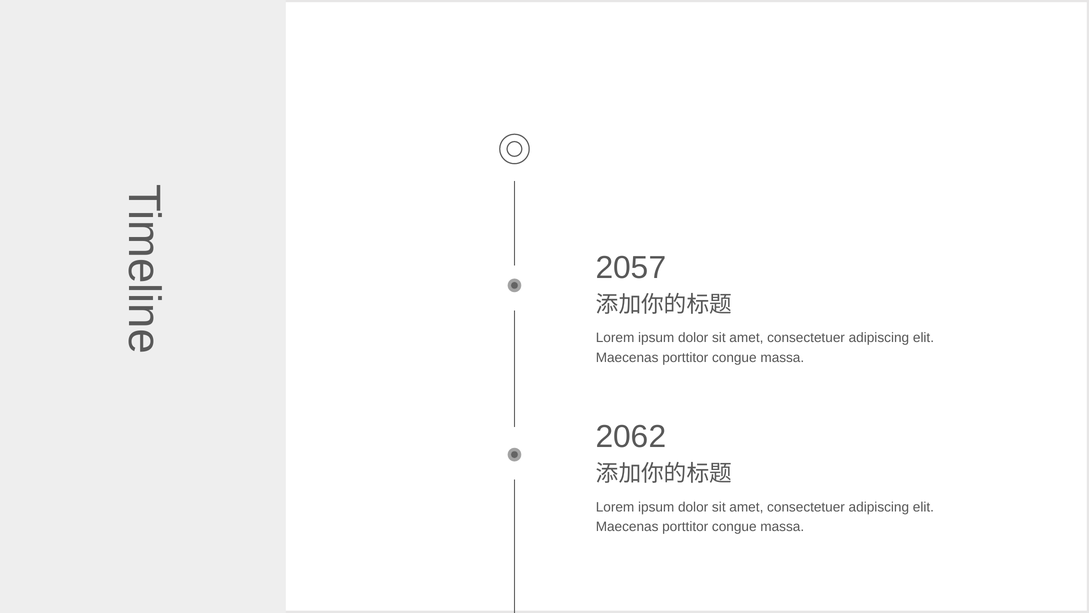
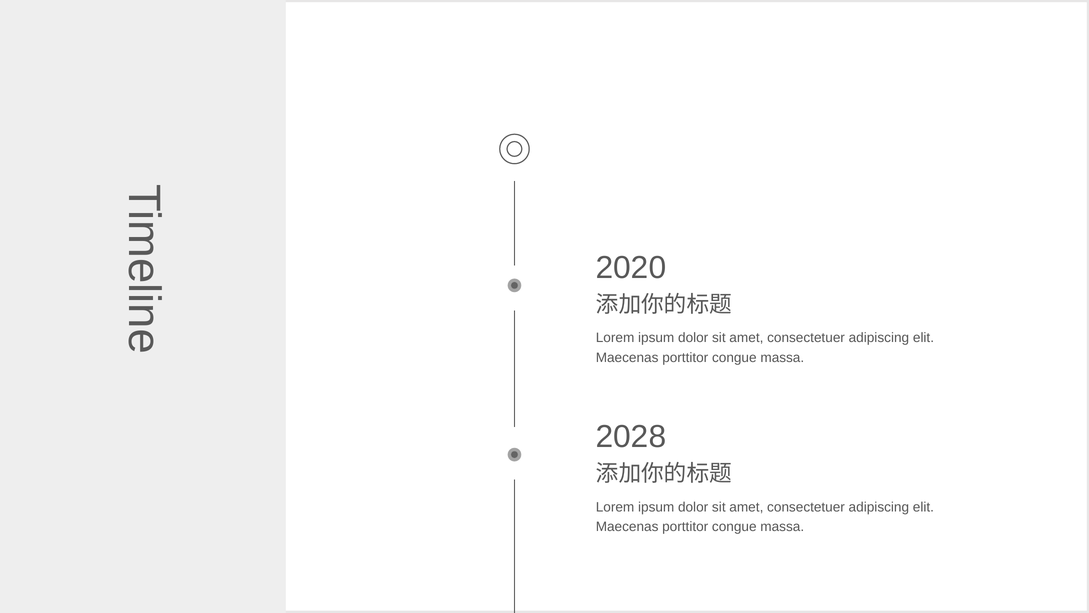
2057: 2057 -> 2020
2062: 2062 -> 2028
